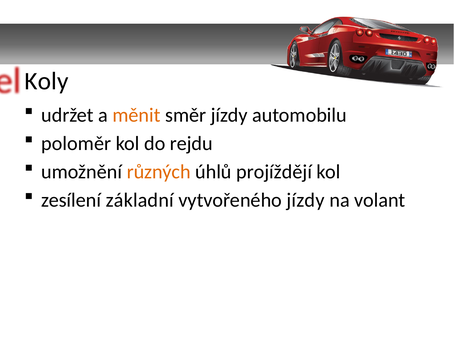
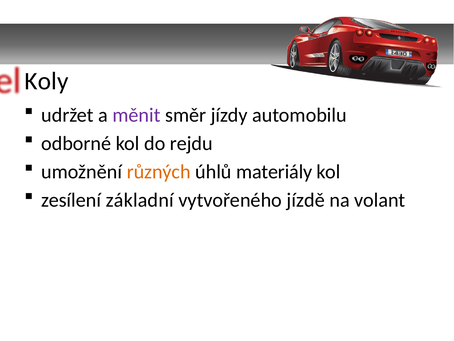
měnit colour: orange -> purple
poloměr: poloměr -> odborné
projíždějí: projíždějí -> materiály
vytvořeného jízdy: jízdy -> jízdě
